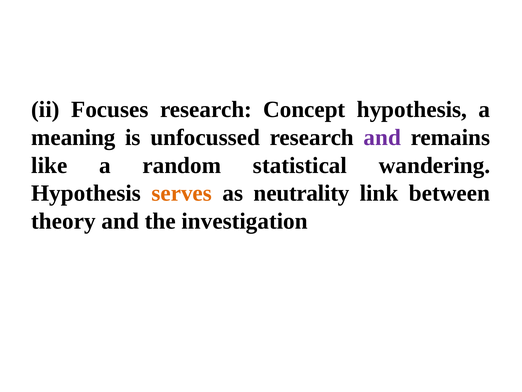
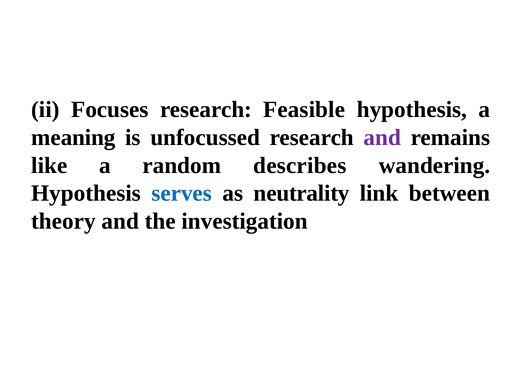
Concept: Concept -> Feasible
statistical: statistical -> describes
serves colour: orange -> blue
